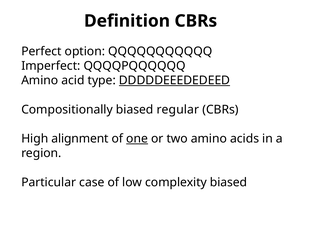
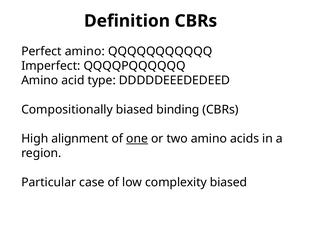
Perfect option: option -> amino
DDDDDEEEDEDEED underline: present -> none
regular: regular -> binding
